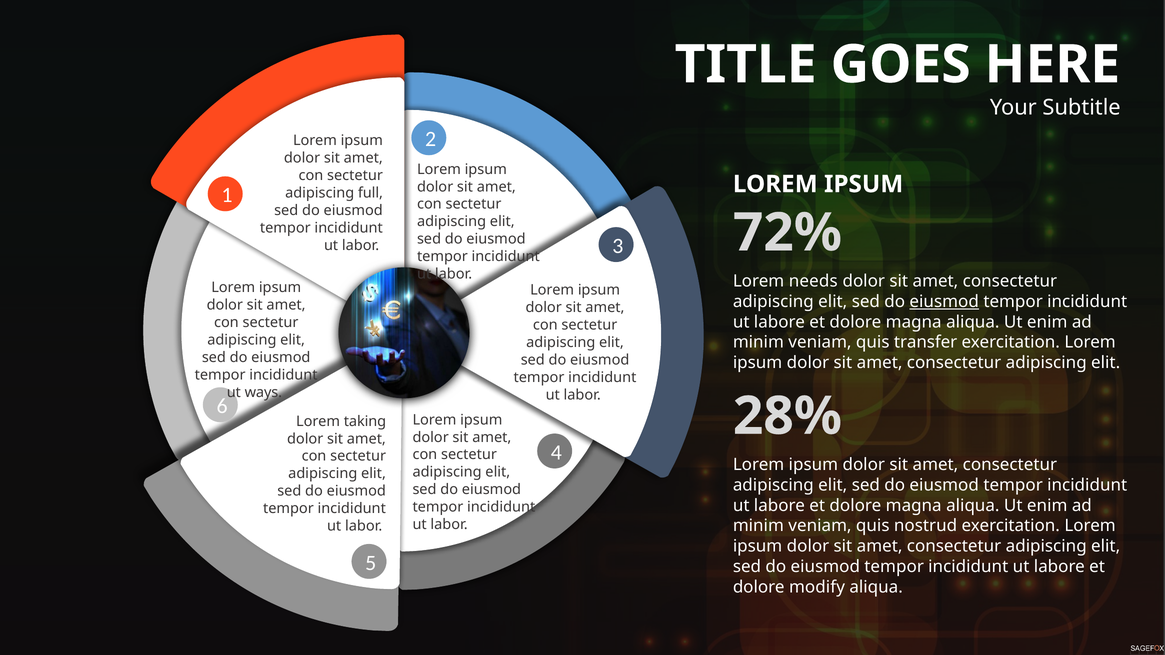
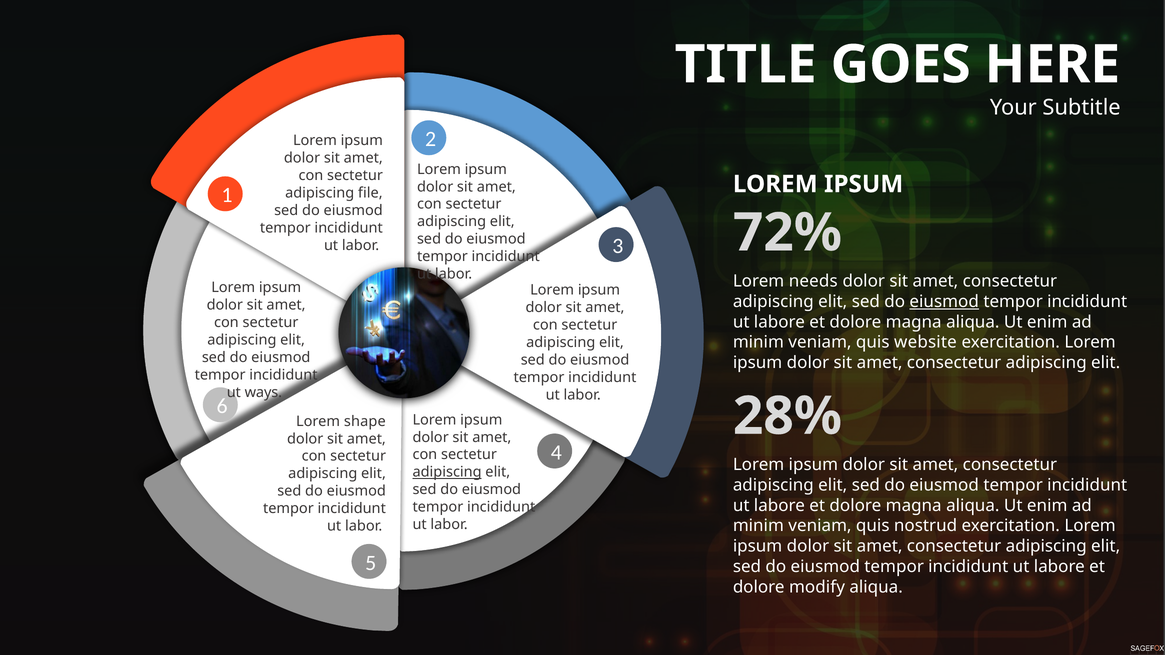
full: full -> file
transfer: transfer -> website
taking: taking -> shape
adipiscing at (447, 472) underline: none -> present
